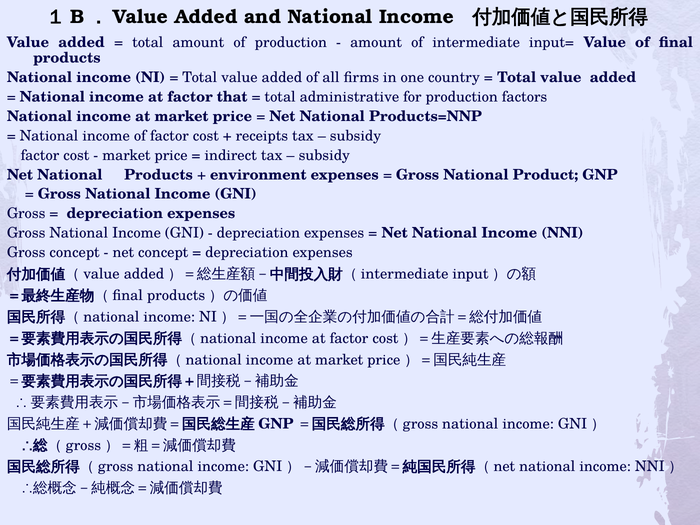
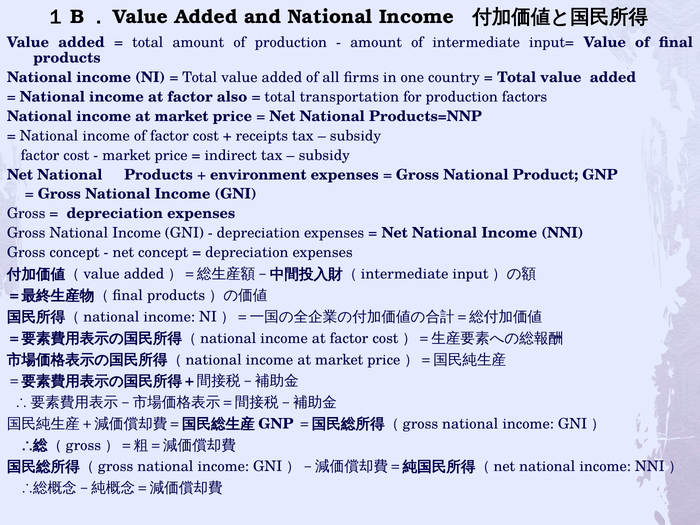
that: that -> also
administrative: administrative -> transportation
